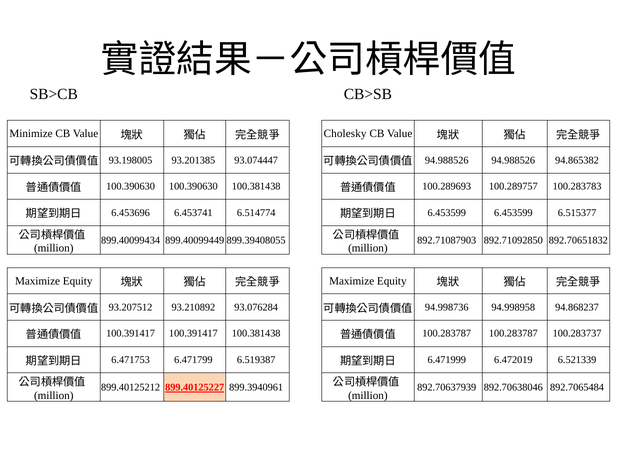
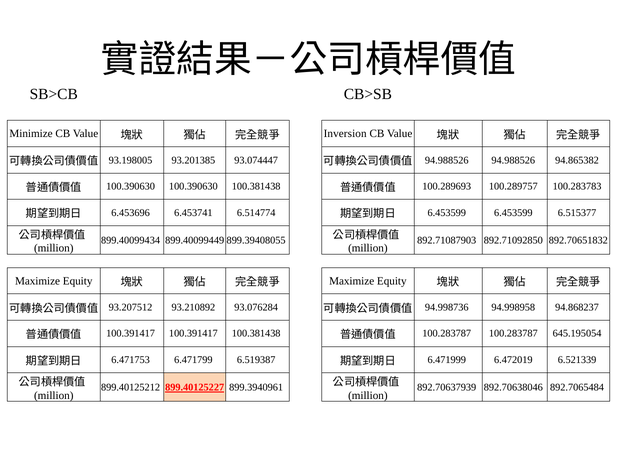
Cholesky: Cholesky -> Inversion
100.283737: 100.283737 -> 645.195054
